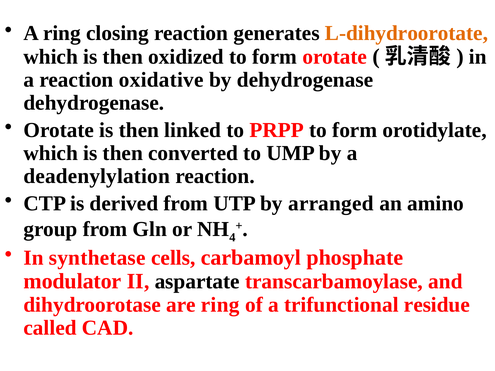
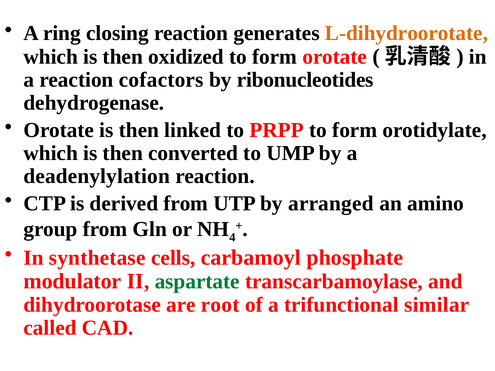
oxidative: oxidative -> cofactors
by dehydrogenase: dehydrogenase -> ribonucleotides
aspartate colour: black -> green
are ring: ring -> root
residue: residue -> similar
